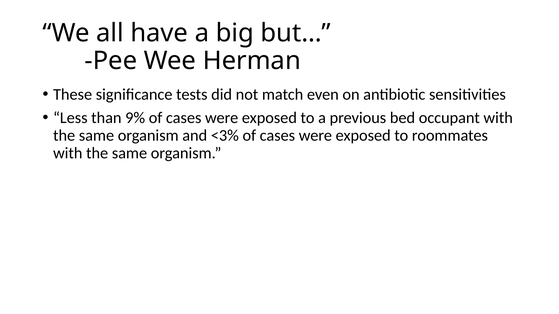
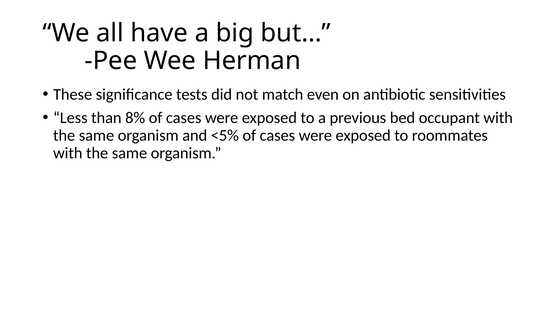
9%: 9% -> 8%
<3%: <3% -> <5%
